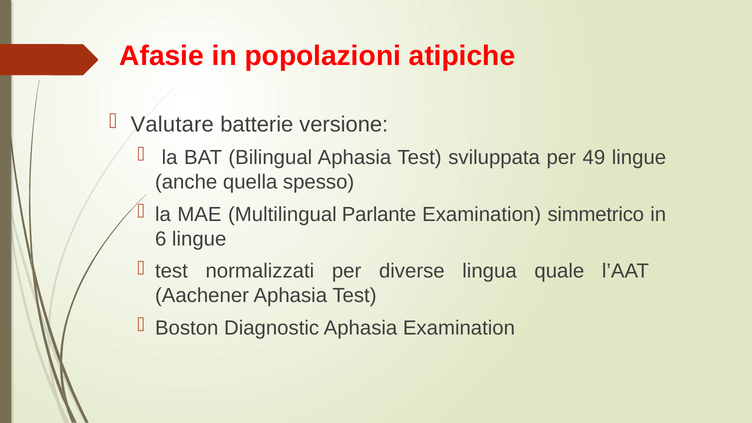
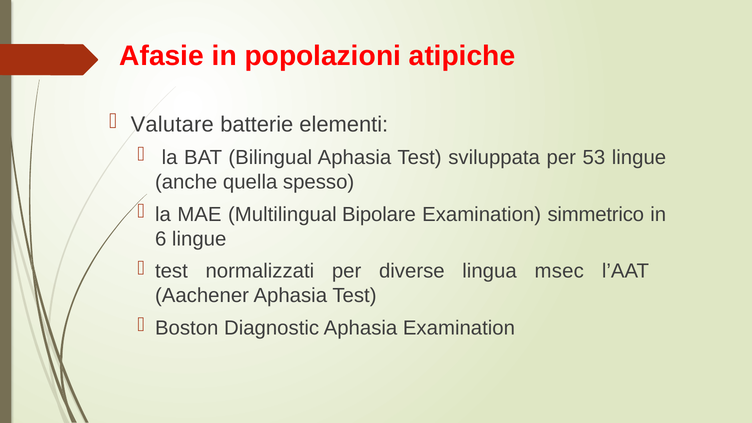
versione: versione -> elementi
49: 49 -> 53
Parlante: Parlante -> Bipolare
quale: quale -> msec
